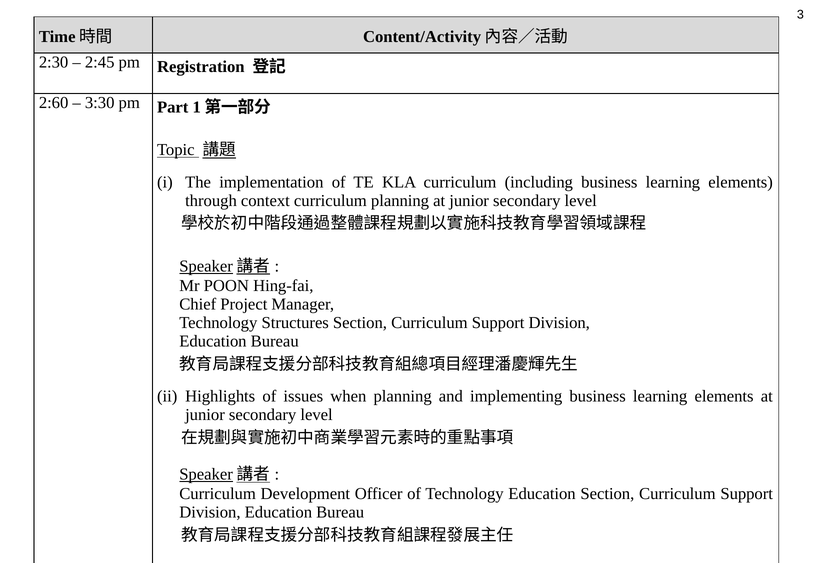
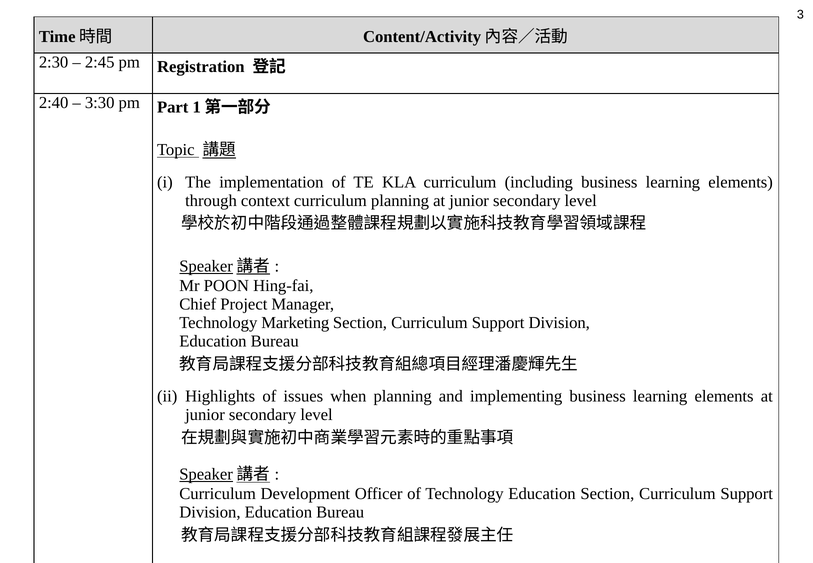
2:60: 2:60 -> 2:40
Structures: Structures -> Marketing
